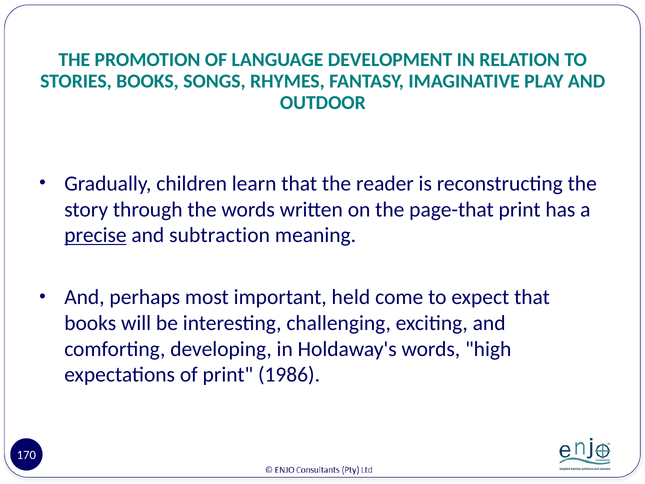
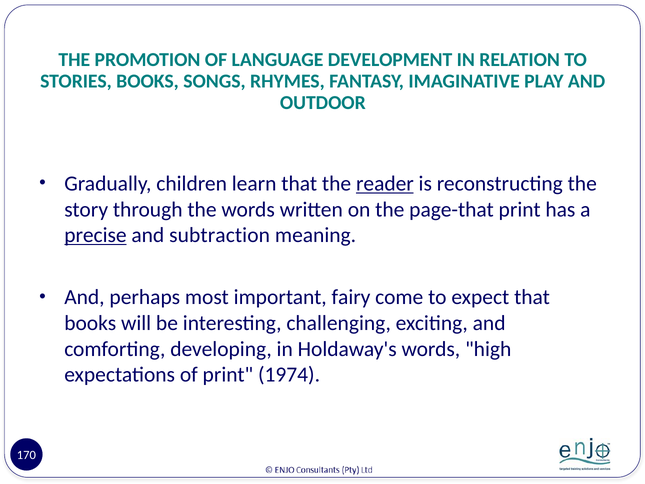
reader underline: none -> present
held: held -> fairy
1986: 1986 -> 1974
